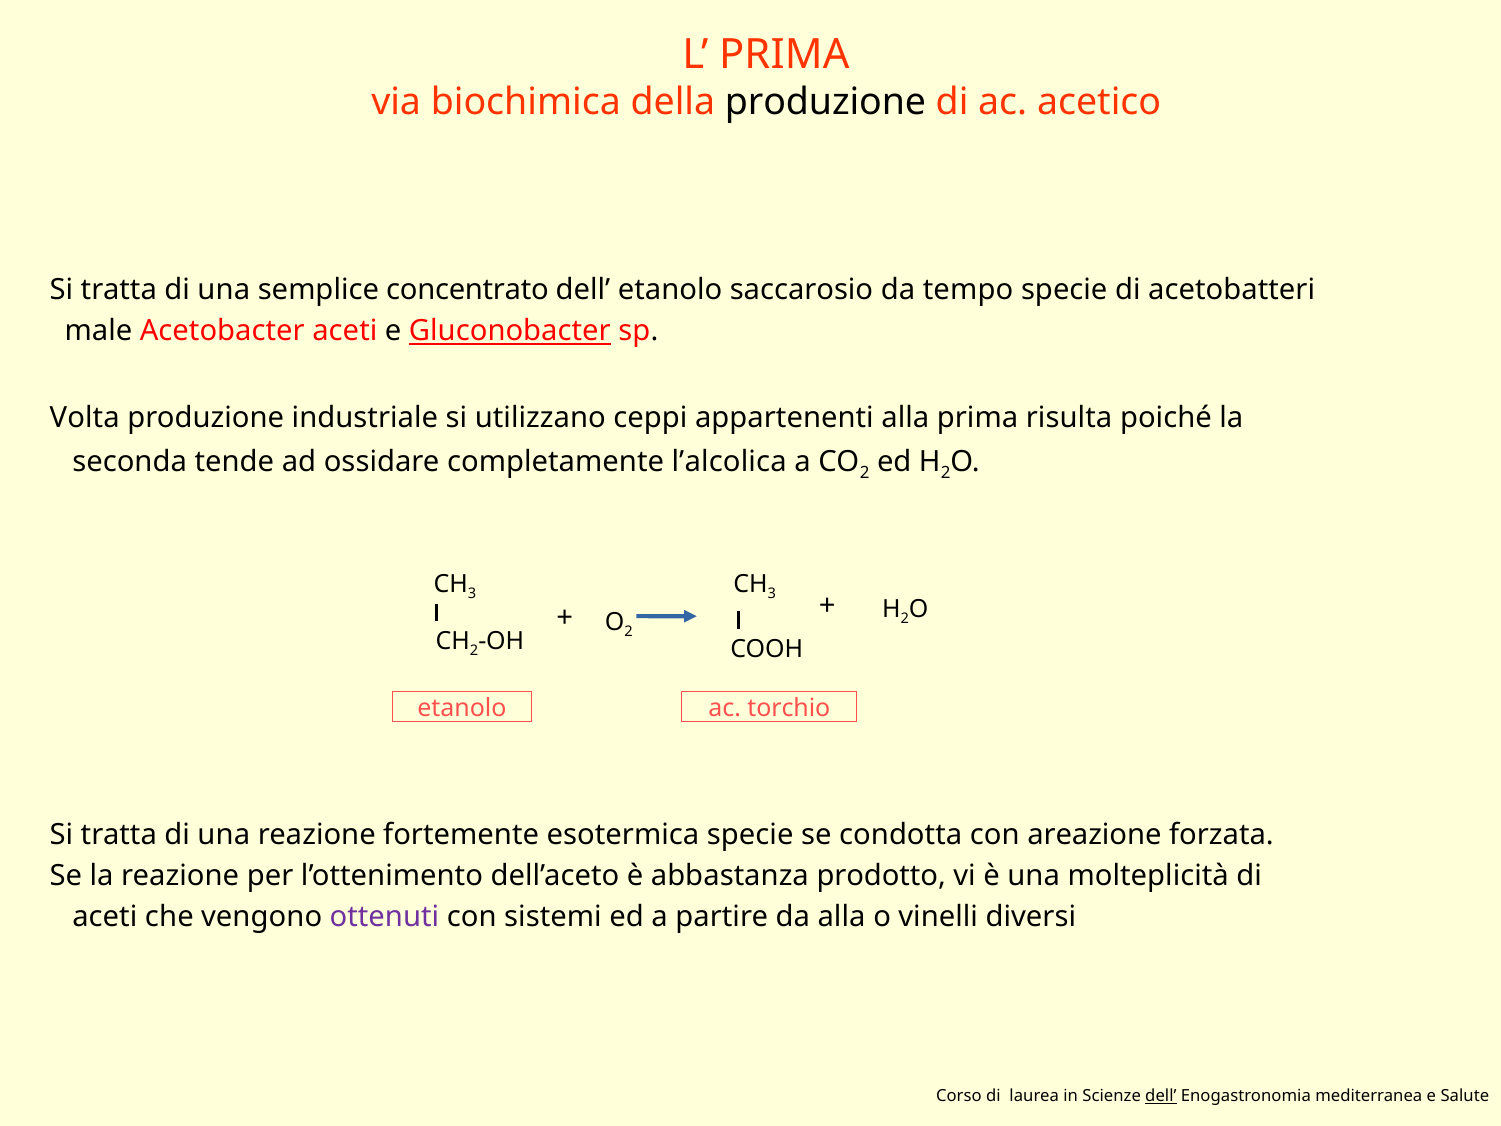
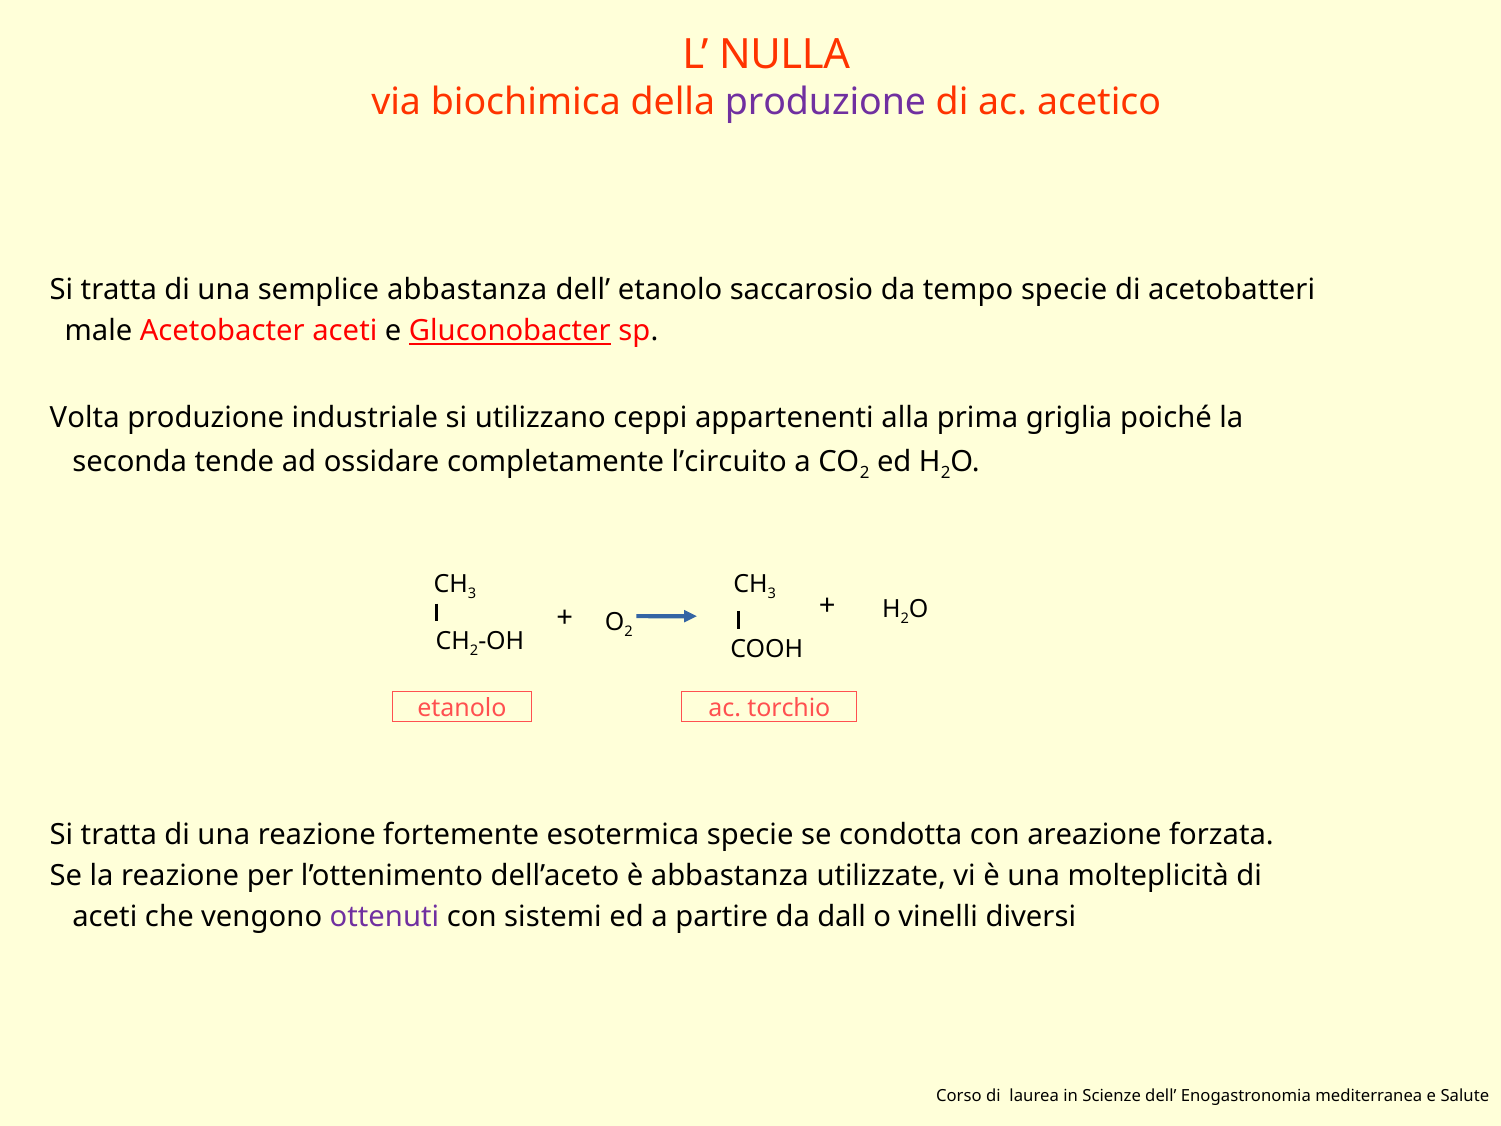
L PRIMA: PRIMA -> NULLA
produzione at (825, 102) colour: black -> purple
semplice concentrato: concentrato -> abbastanza
risulta: risulta -> griglia
l’alcolica: l’alcolica -> l’circuito
prodotto: prodotto -> utilizzate
da alla: alla -> dall
dell at (1161, 1096) underline: present -> none
